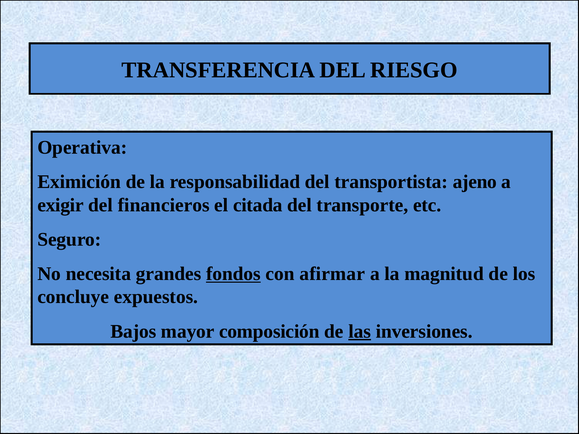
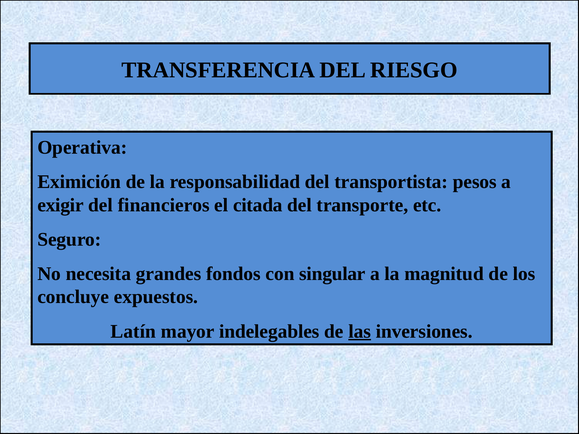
ajeno: ajeno -> pesos
fondos underline: present -> none
afirmar: afirmar -> singular
Bajos: Bajos -> Latín
composición: composición -> indelegables
